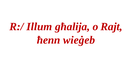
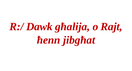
Illum: Illum -> Dawk
wieġeb: wieġeb -> jibgħat
